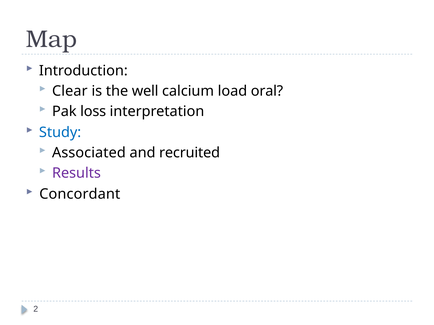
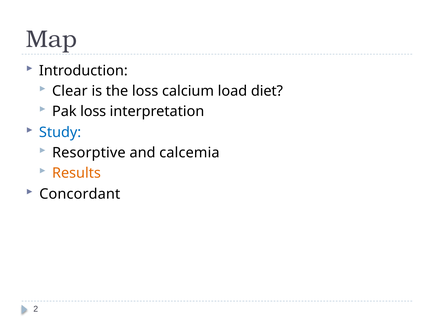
the well: well -> loss
oral: oral -> diet
Associated: Associated -> Resorptive
recruited: recruited -> calcemia
Results colour: purple -> orange
